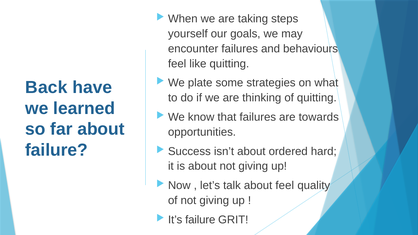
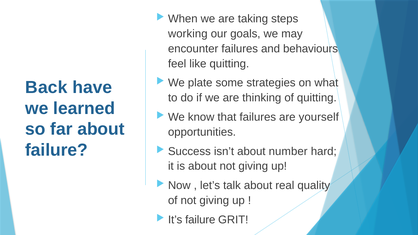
yourself: yourself -> working
towards: towards -> yourself
ordered: ordered -> number
about feel: feel -> real
